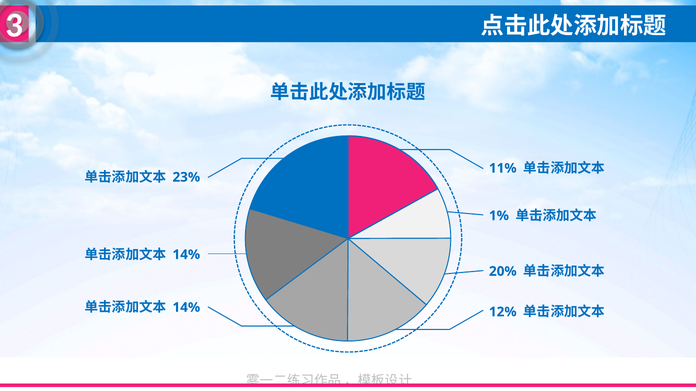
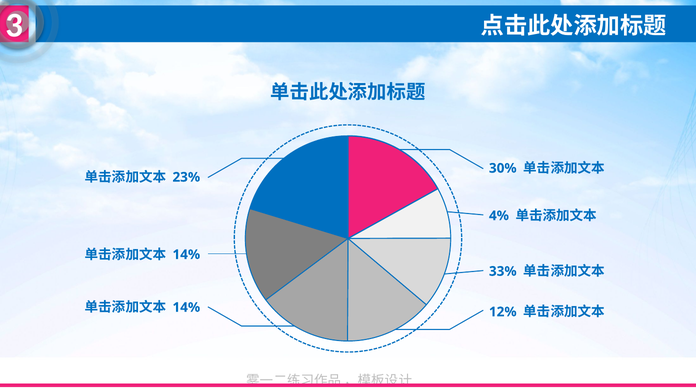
11%: 11% -> 30%
1%: 1% -> 4%
20%: 20% -> 33%
